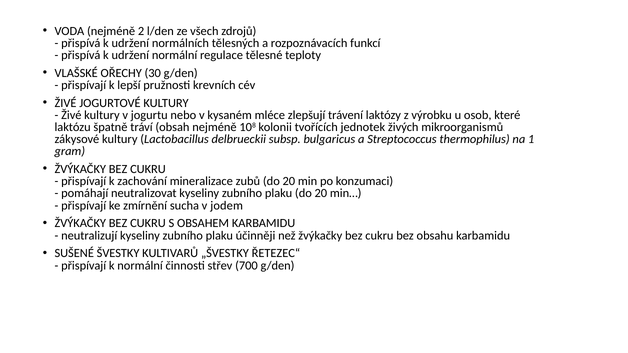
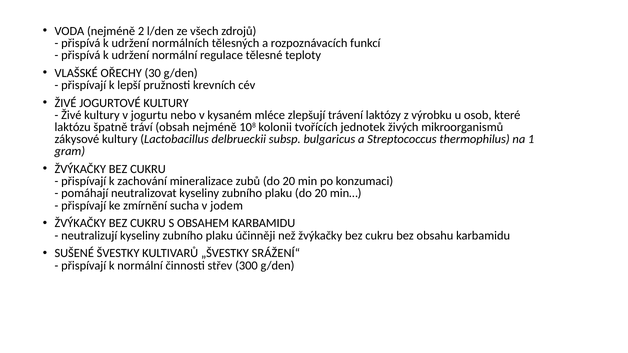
ŘETEZEC“: ŘETEZEC“ -> SRÁŽENÍ“
700: 700 -> 300
